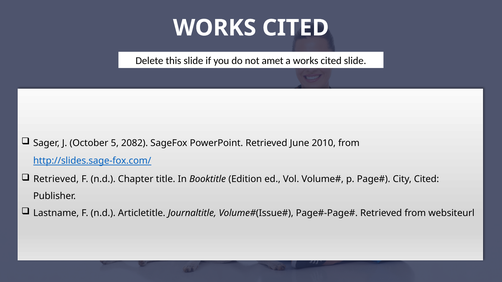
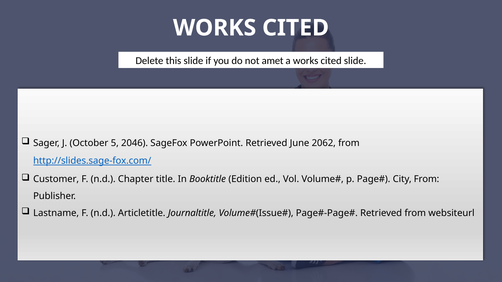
2082: 2082 -> 2046
2010: 2010 -> 2062
Retrieved at (56, 179): Retrieved -> Customer
City Cited: Cited -> From
